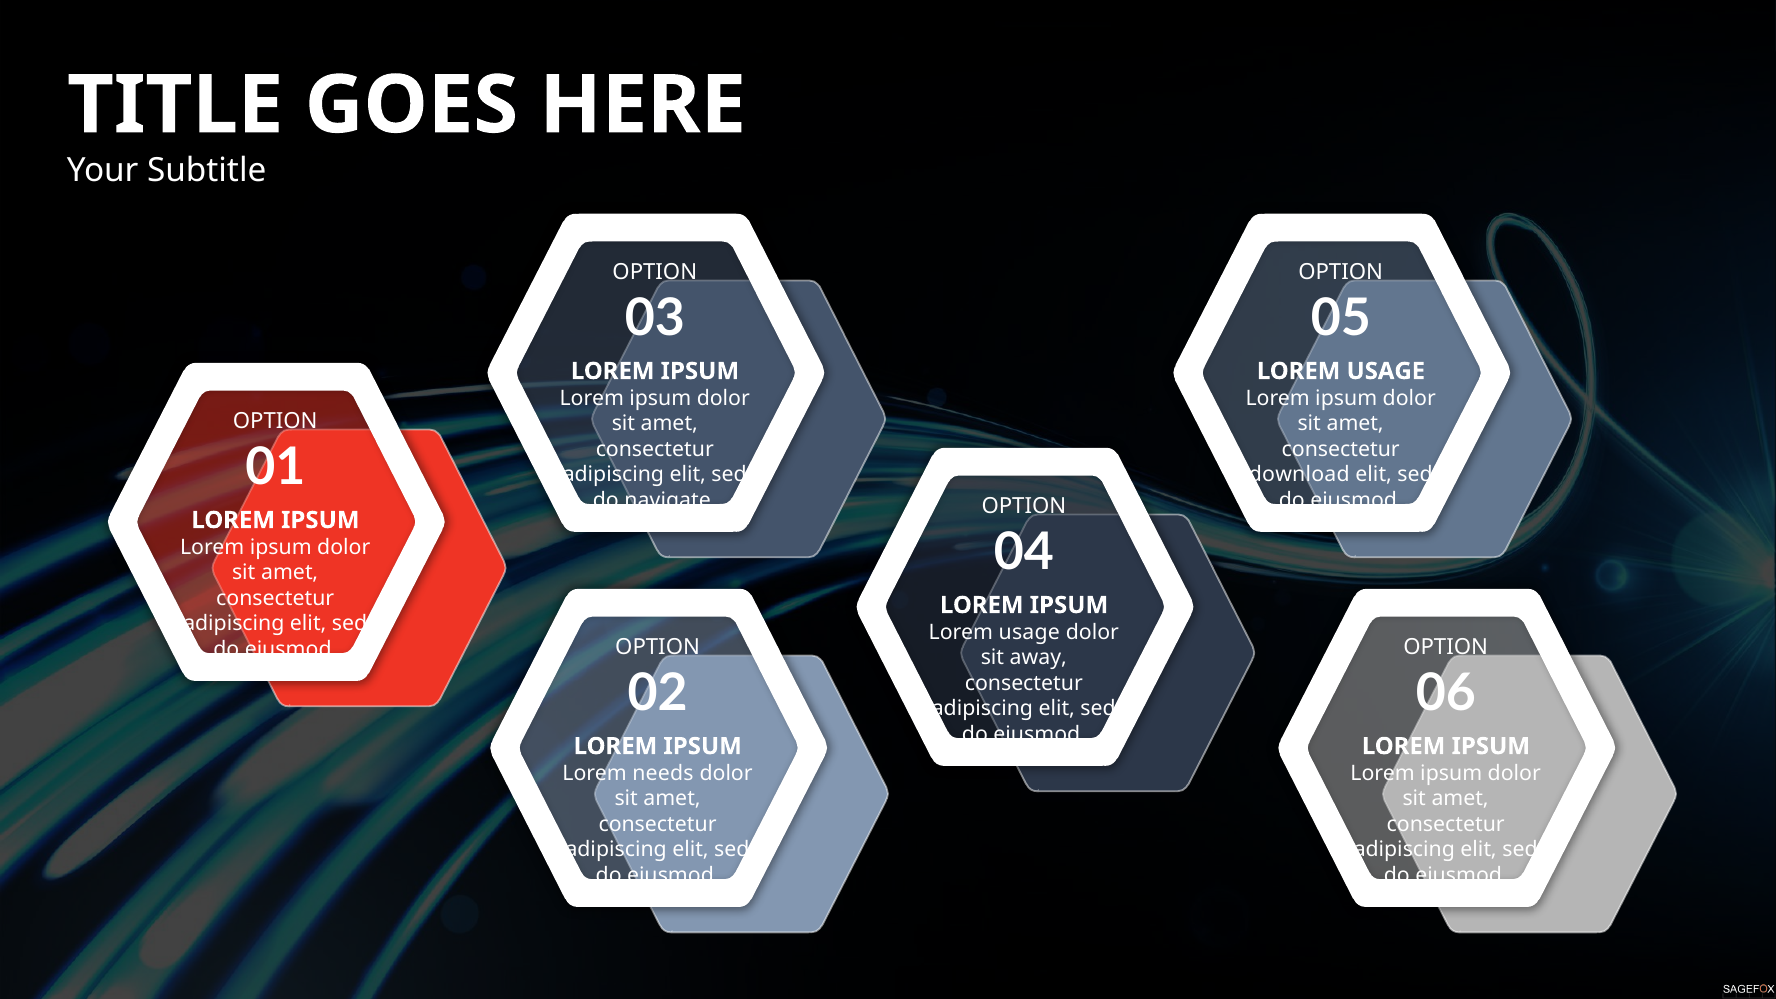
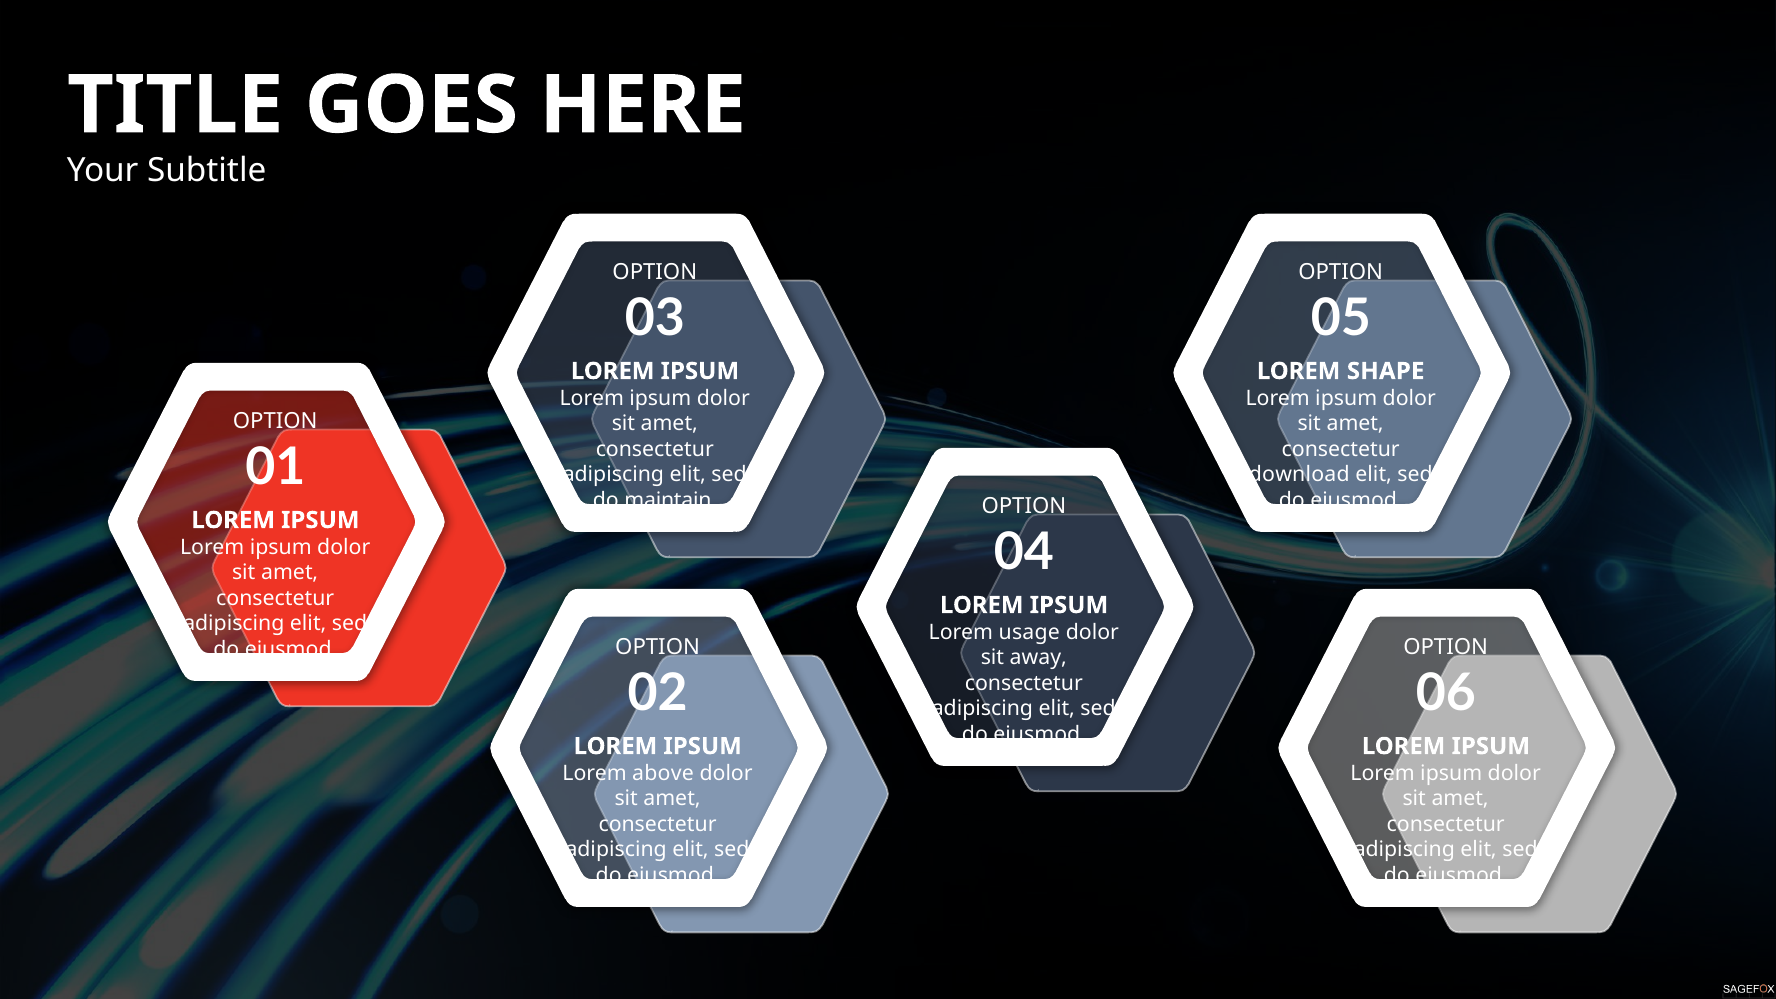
USAGE at (1386, 371): USAGE -> SHAPE
navigate: navigate -> maintain
needs: needs -> above
